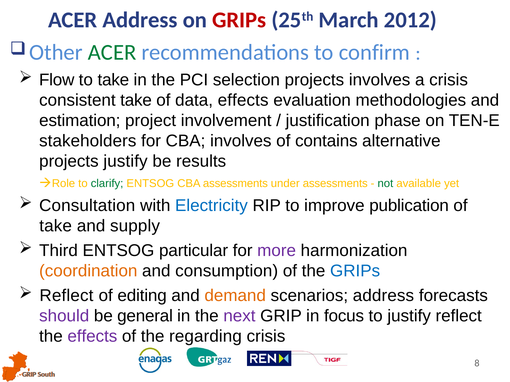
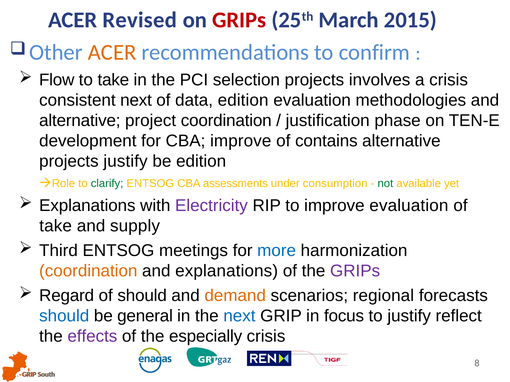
ACER Address: Address -> Revised
2012: 2012 -> 2015
ACER at (112, 52) colour: green -> orange
consistent take: take -> next
data effects: effects -> edition
estimation at (80, 121): estimation -> alternative
project involvement: involvement -> coordination
stakeholders: stakeholders -> development
CBA involves: involves -> improve
be results: results -> edition
under assessments: assessments -> consumption
Consultation at (87, 206): Consultation -> Explanations
Electricity colour: blue -> purple
improve publication: publication -> evaluation
particular: particular -> meetings
more colour: purple -> blue
and consumption: consumption -> explanations
GRIPs at (355, 271) colour: blue -> purple
Reflect at (66, 296): Reflect -> Regard
of editing: editing -> should
scenarios address: address -> regional
should at (64, 316) colour: purple -> blue
next at (239, 316) colour: purple -> blue
regarding: regarding -> especially
